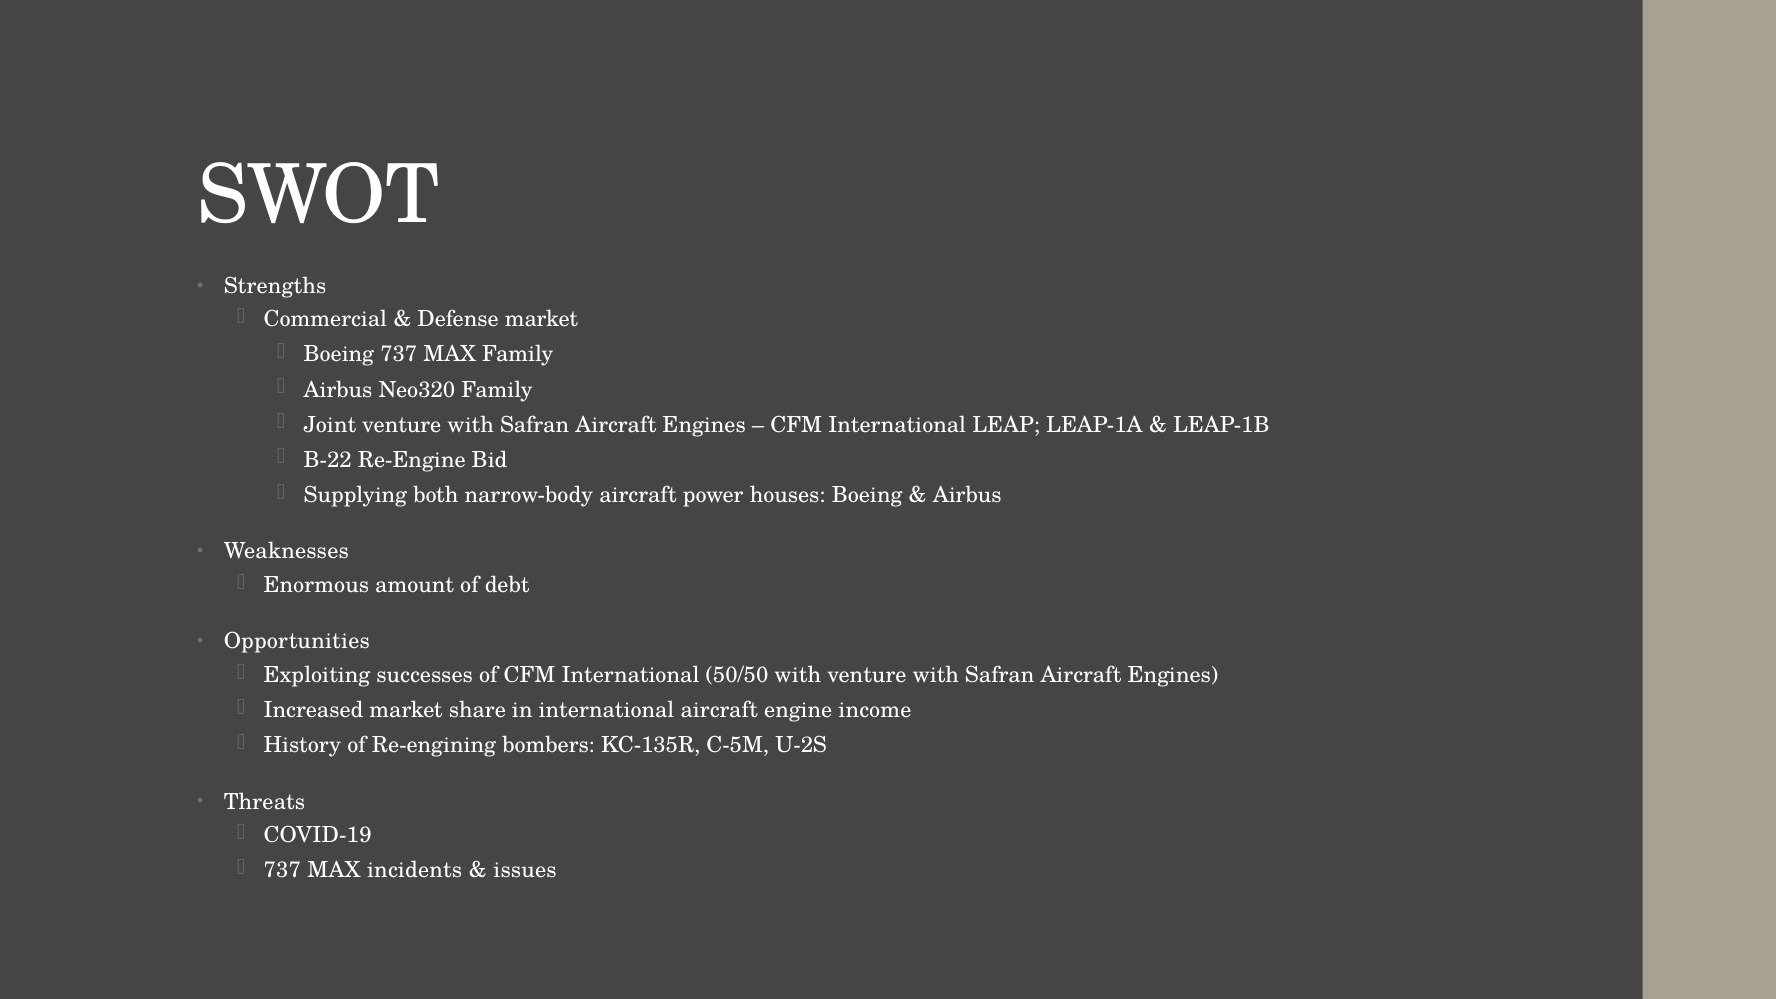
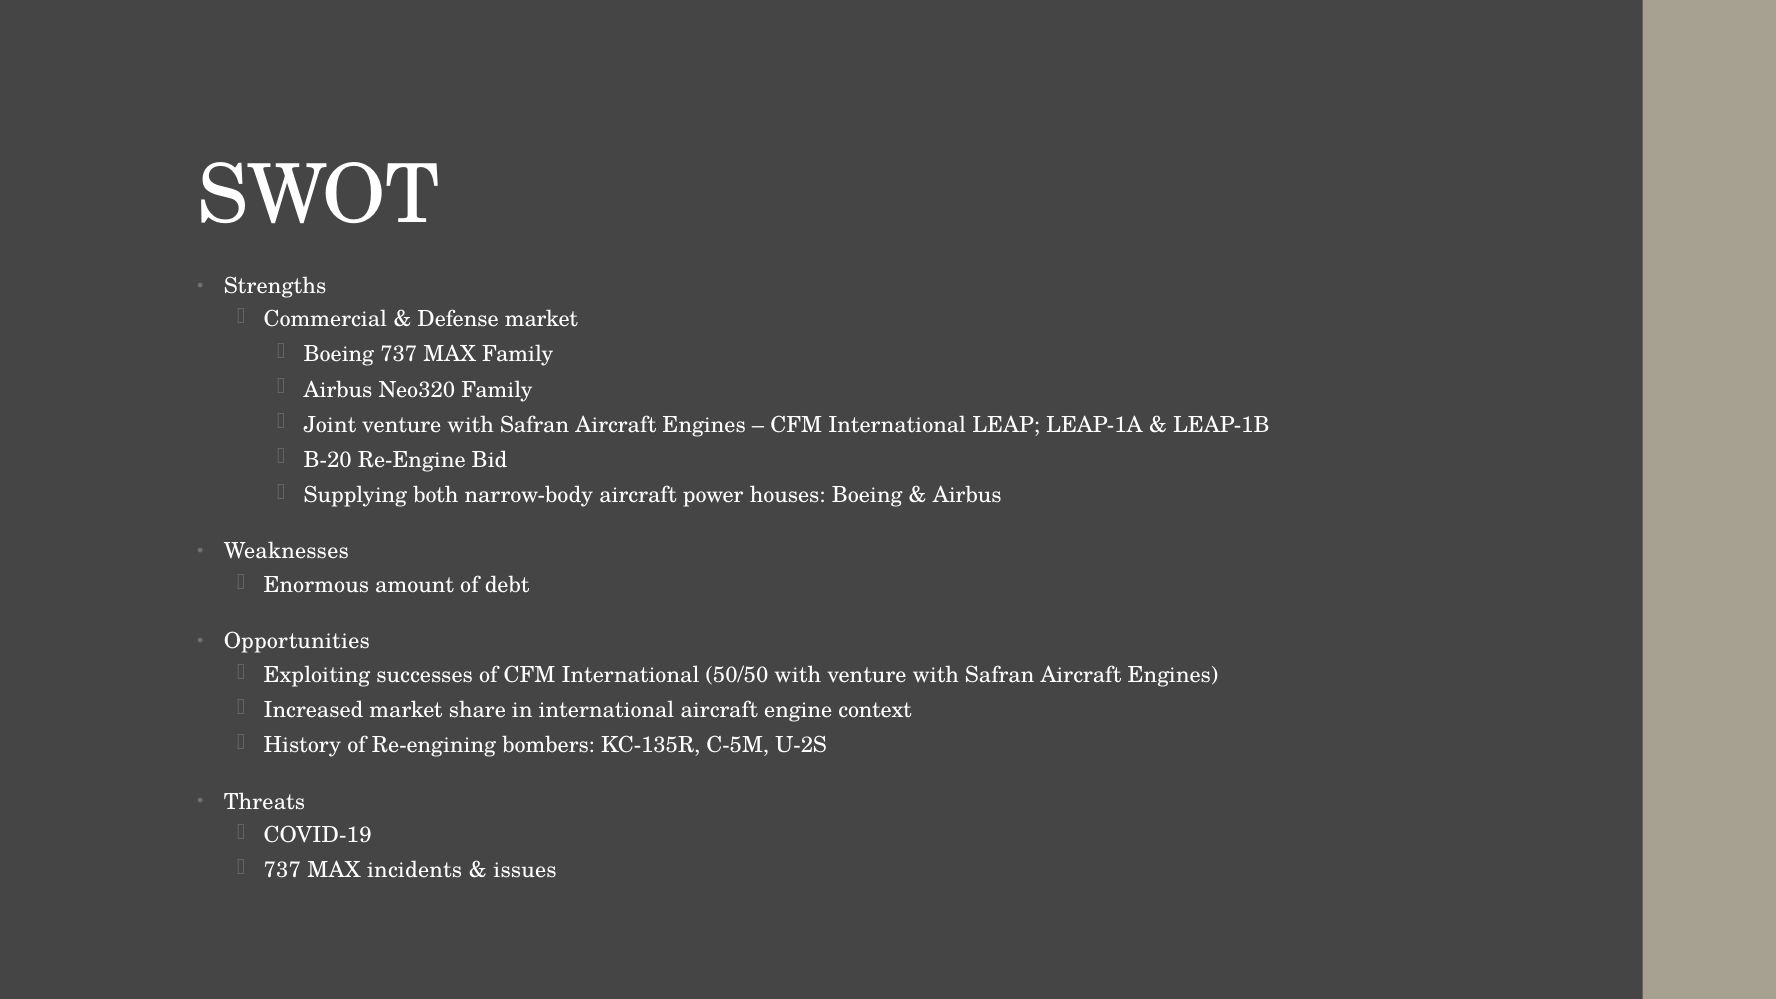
B-22: B-22 -> B-20
income: income -> context
